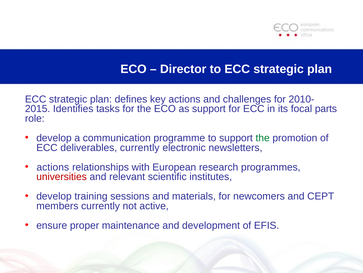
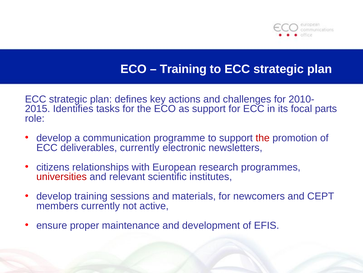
Director at (183, 69): Director -> Training
the at (263, 138) colour: green -> red
actions at (53, 167): actions -> citizens
